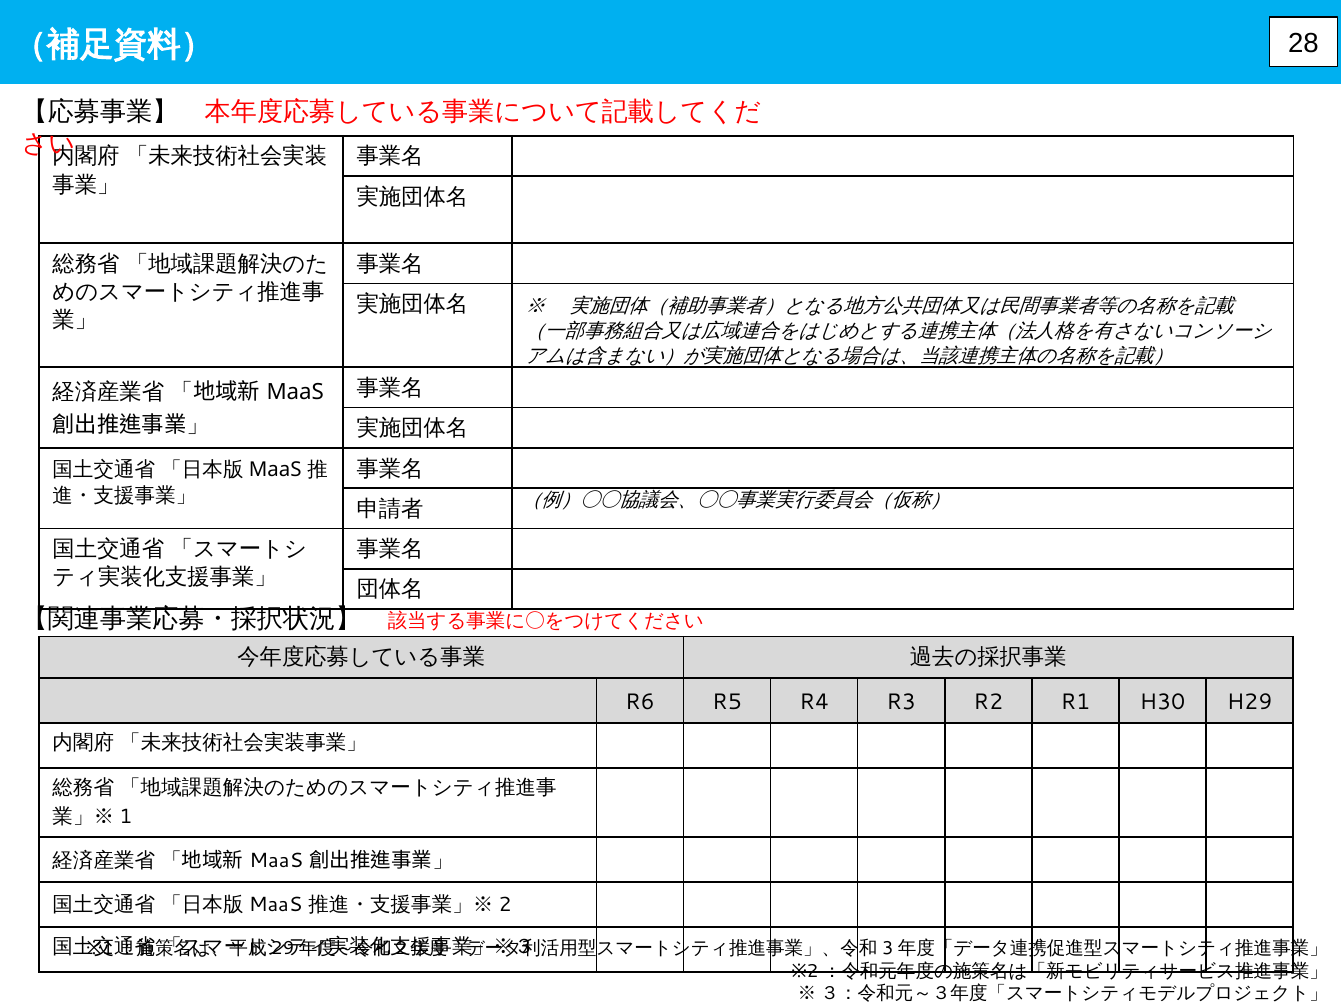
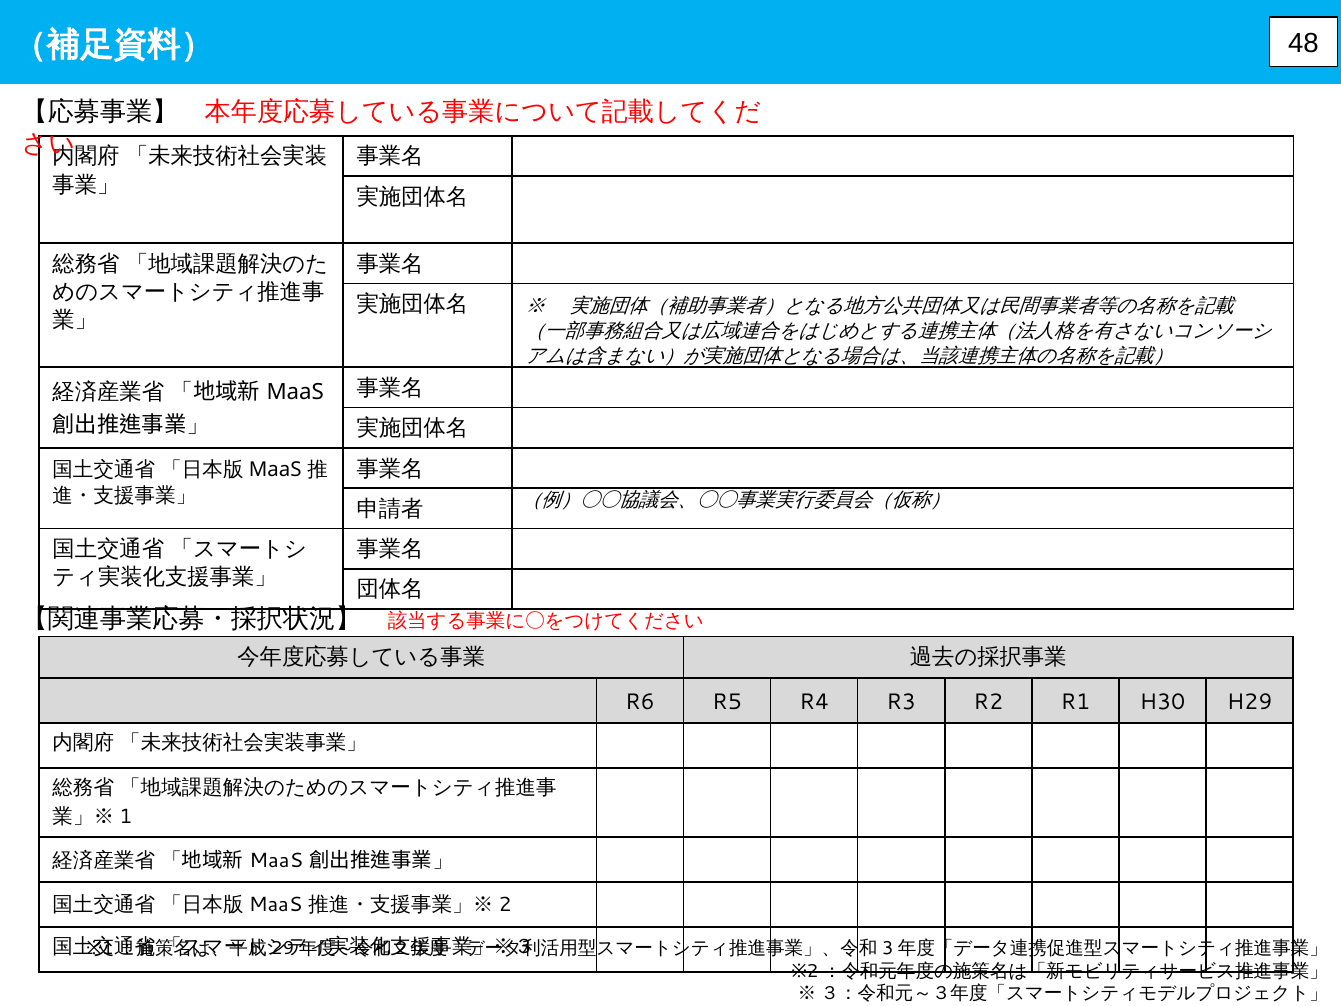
28: 28 -> 48
